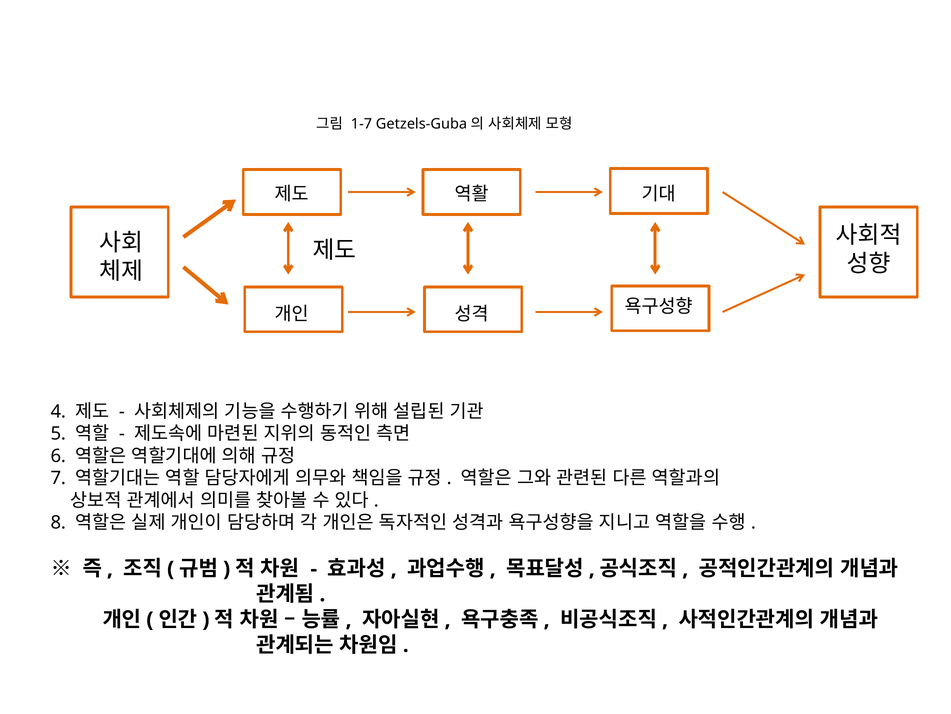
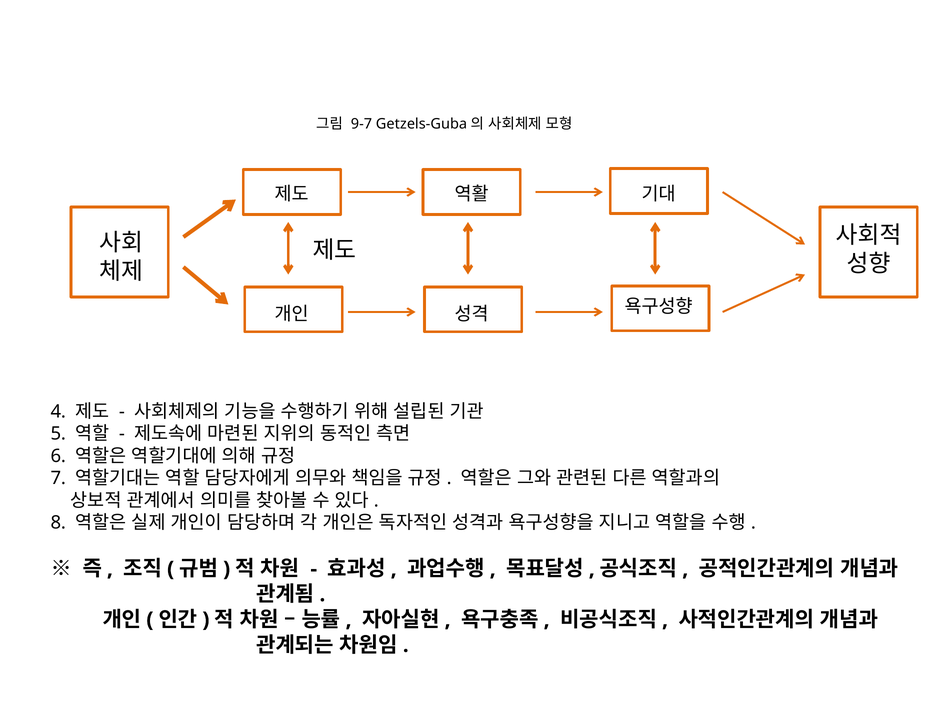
1-7: 1-7 -> 9-7
